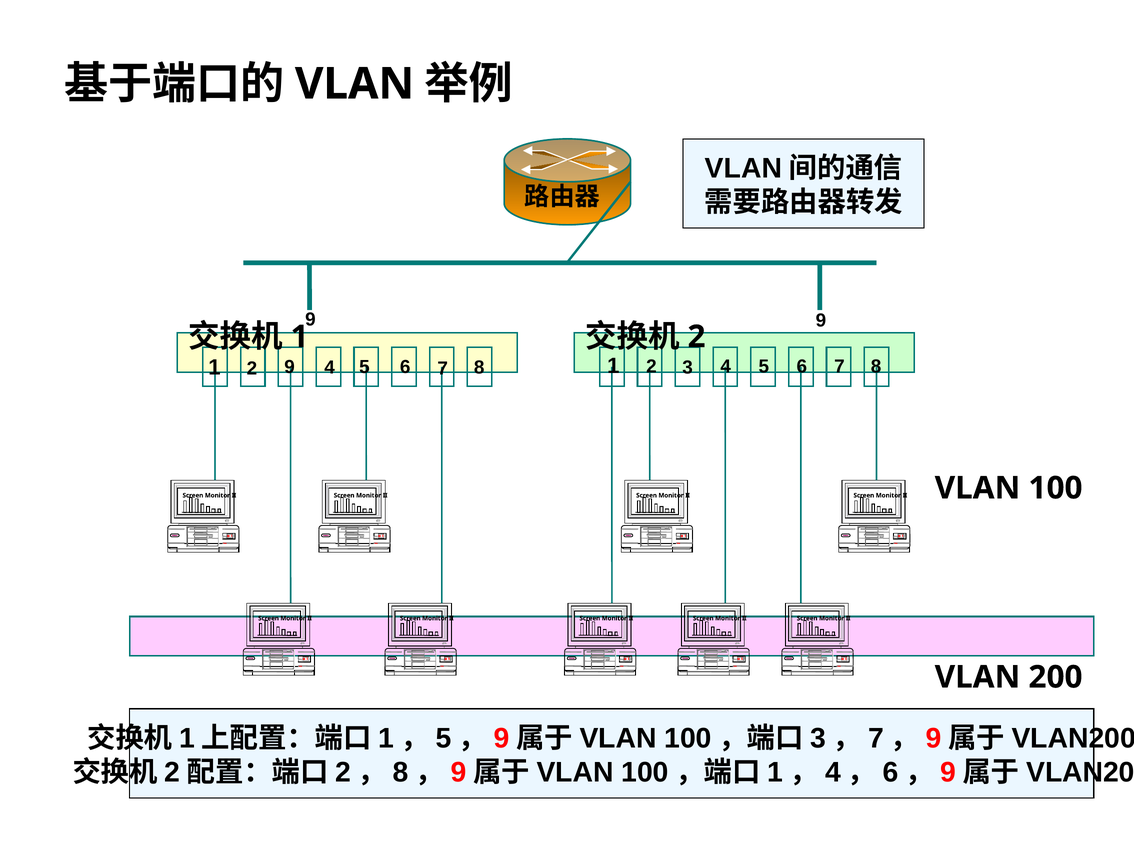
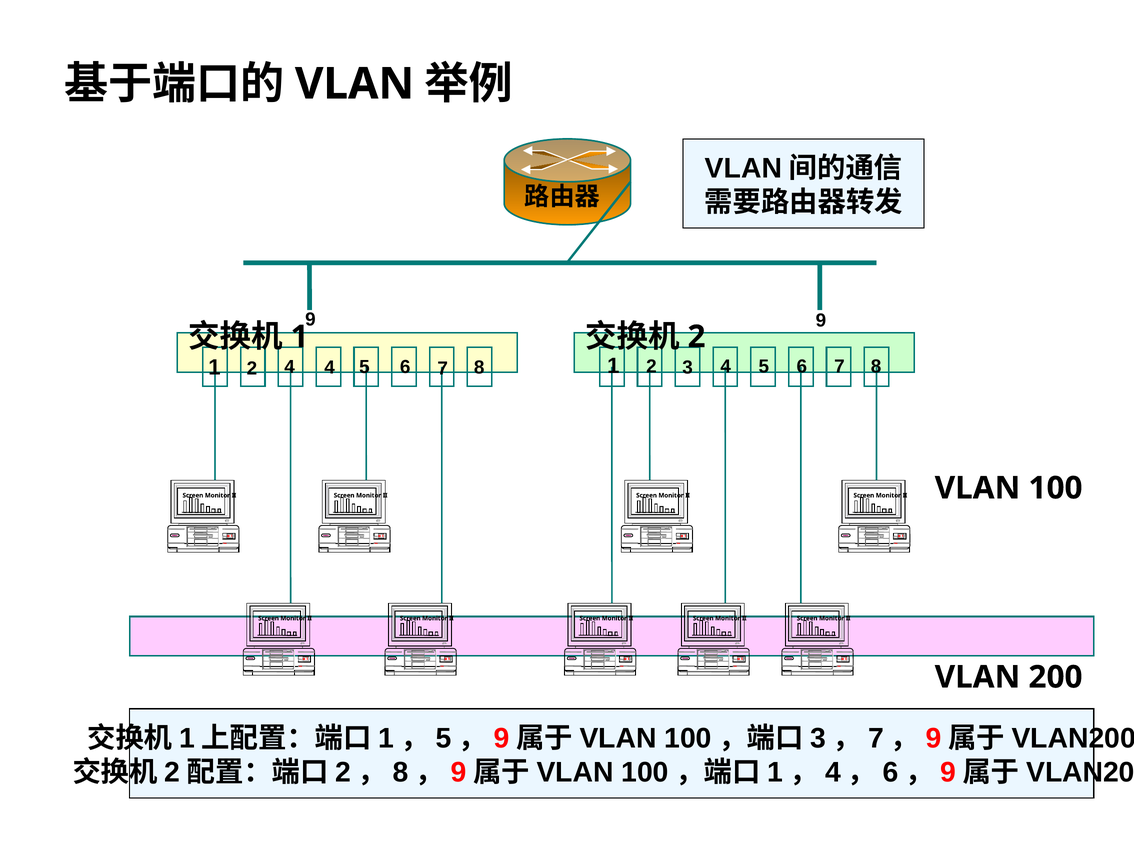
2 9: 9 -> 4
